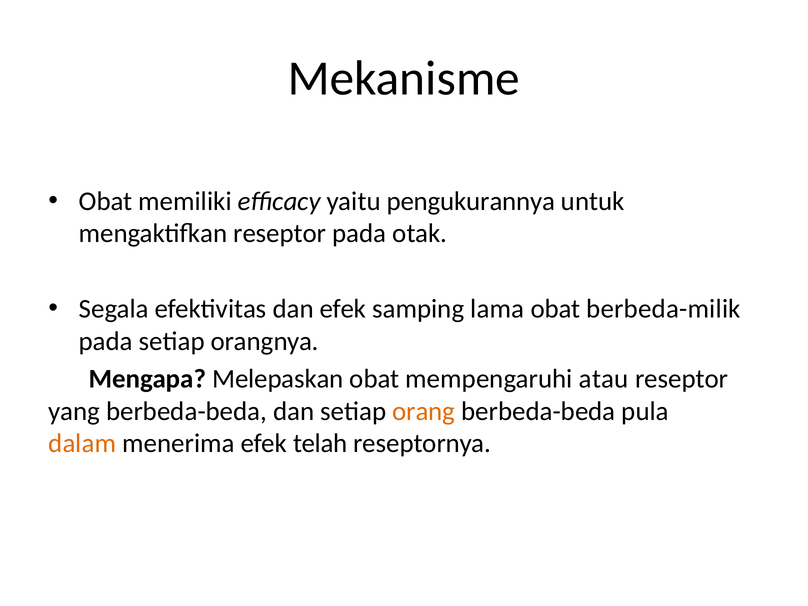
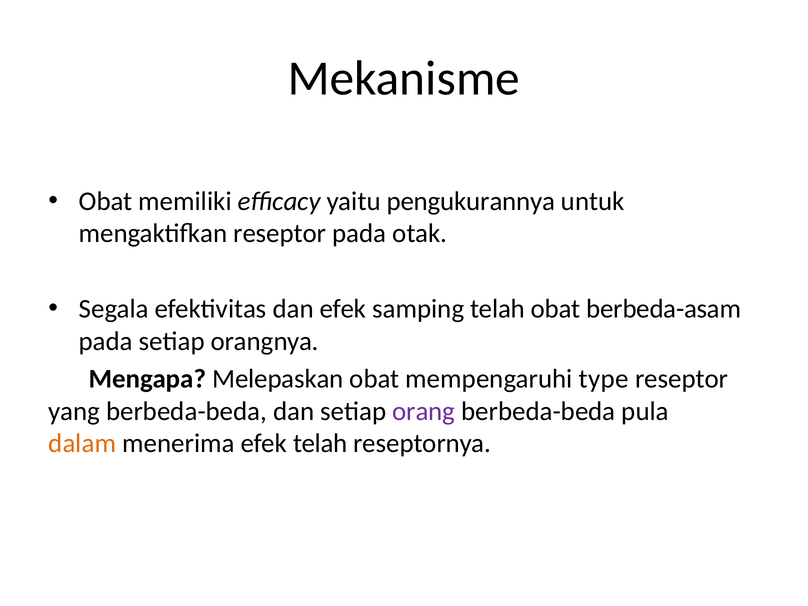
samping lama: lama -> telah
berbeda-milik: berbeda-milik -> berbeda-asam
atau: atau -> type
orang colour: orange -> purple
